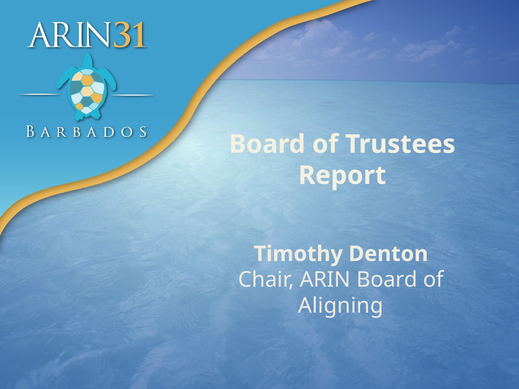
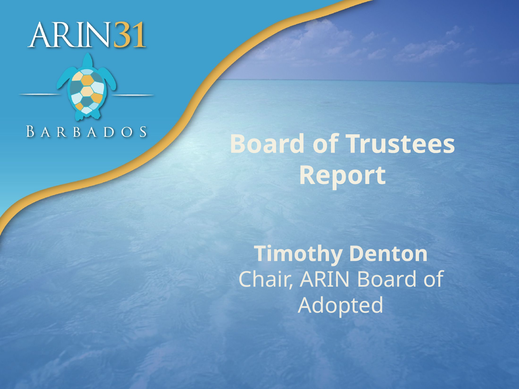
Aligning: Aligning -> Adopted
